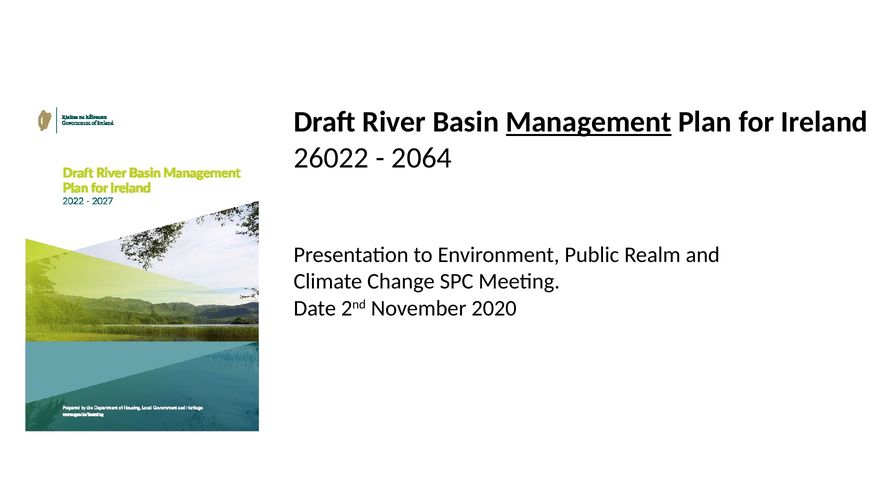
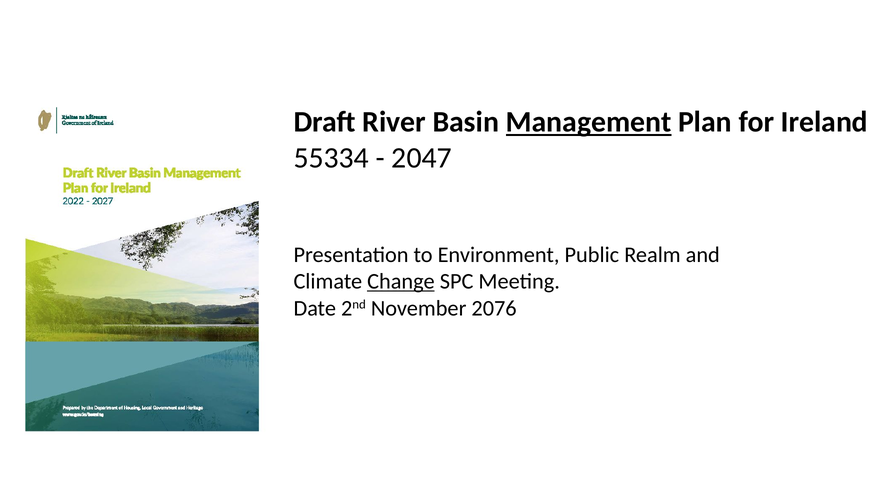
26022: 26022 -> 55334
2064: 2064 -> 2047
Change underline: none -> present
2020: 2020 -> 2076
